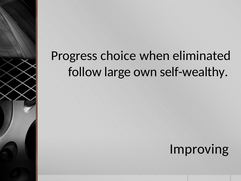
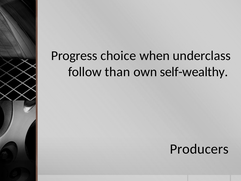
eliminated: eliminated -> underclass
large: large -> than
Improving: Improving -> Producers
